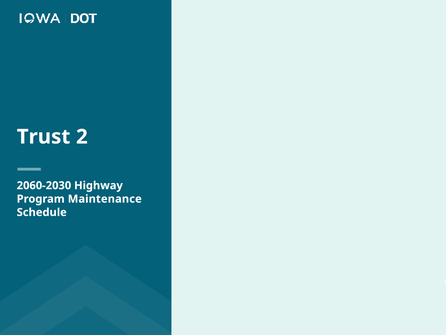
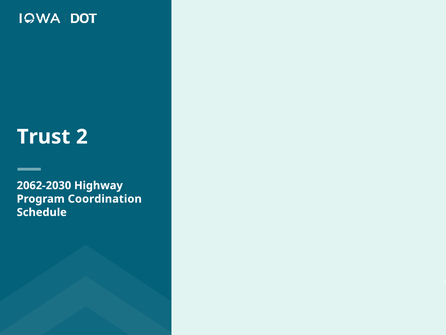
2060-2030: 2060-2030 -> 2062-2030
Maintenance: Maintenance -> Coordination
